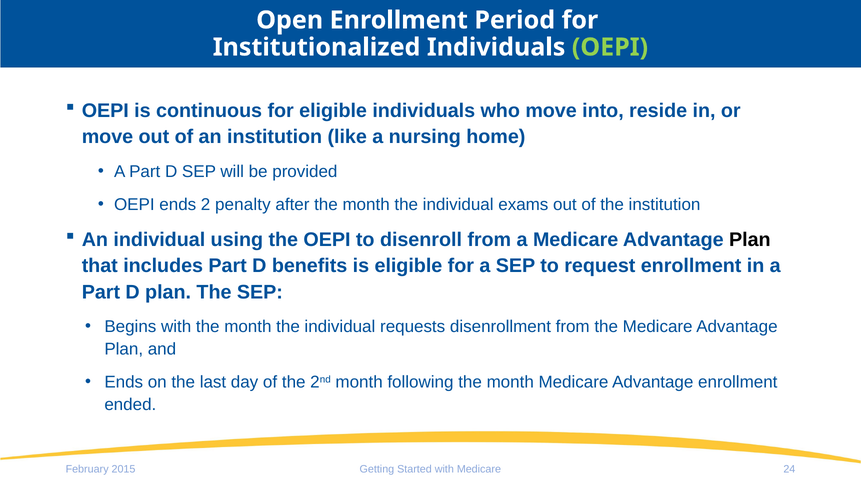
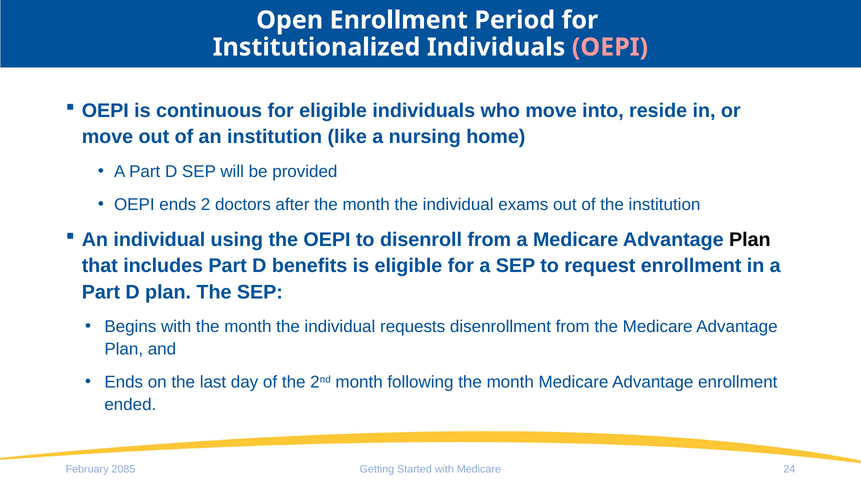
OEPI at (610, 47) colour: light green -> pink
penalty: penalty -> doctors
2015: 2015 -> 2085
